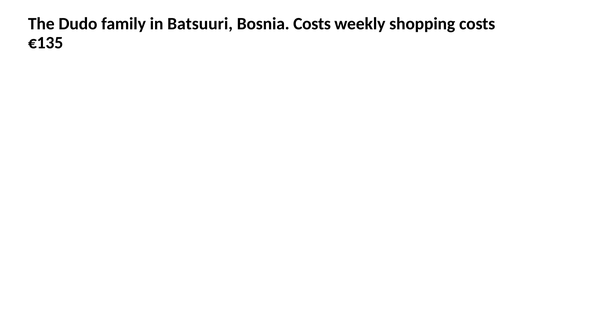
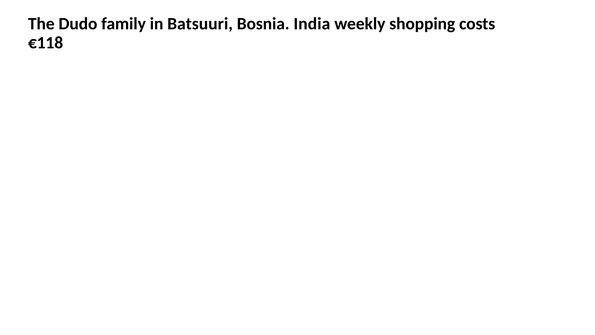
Bosnia Costs: Costs -> India
€135: €135 -> €118
